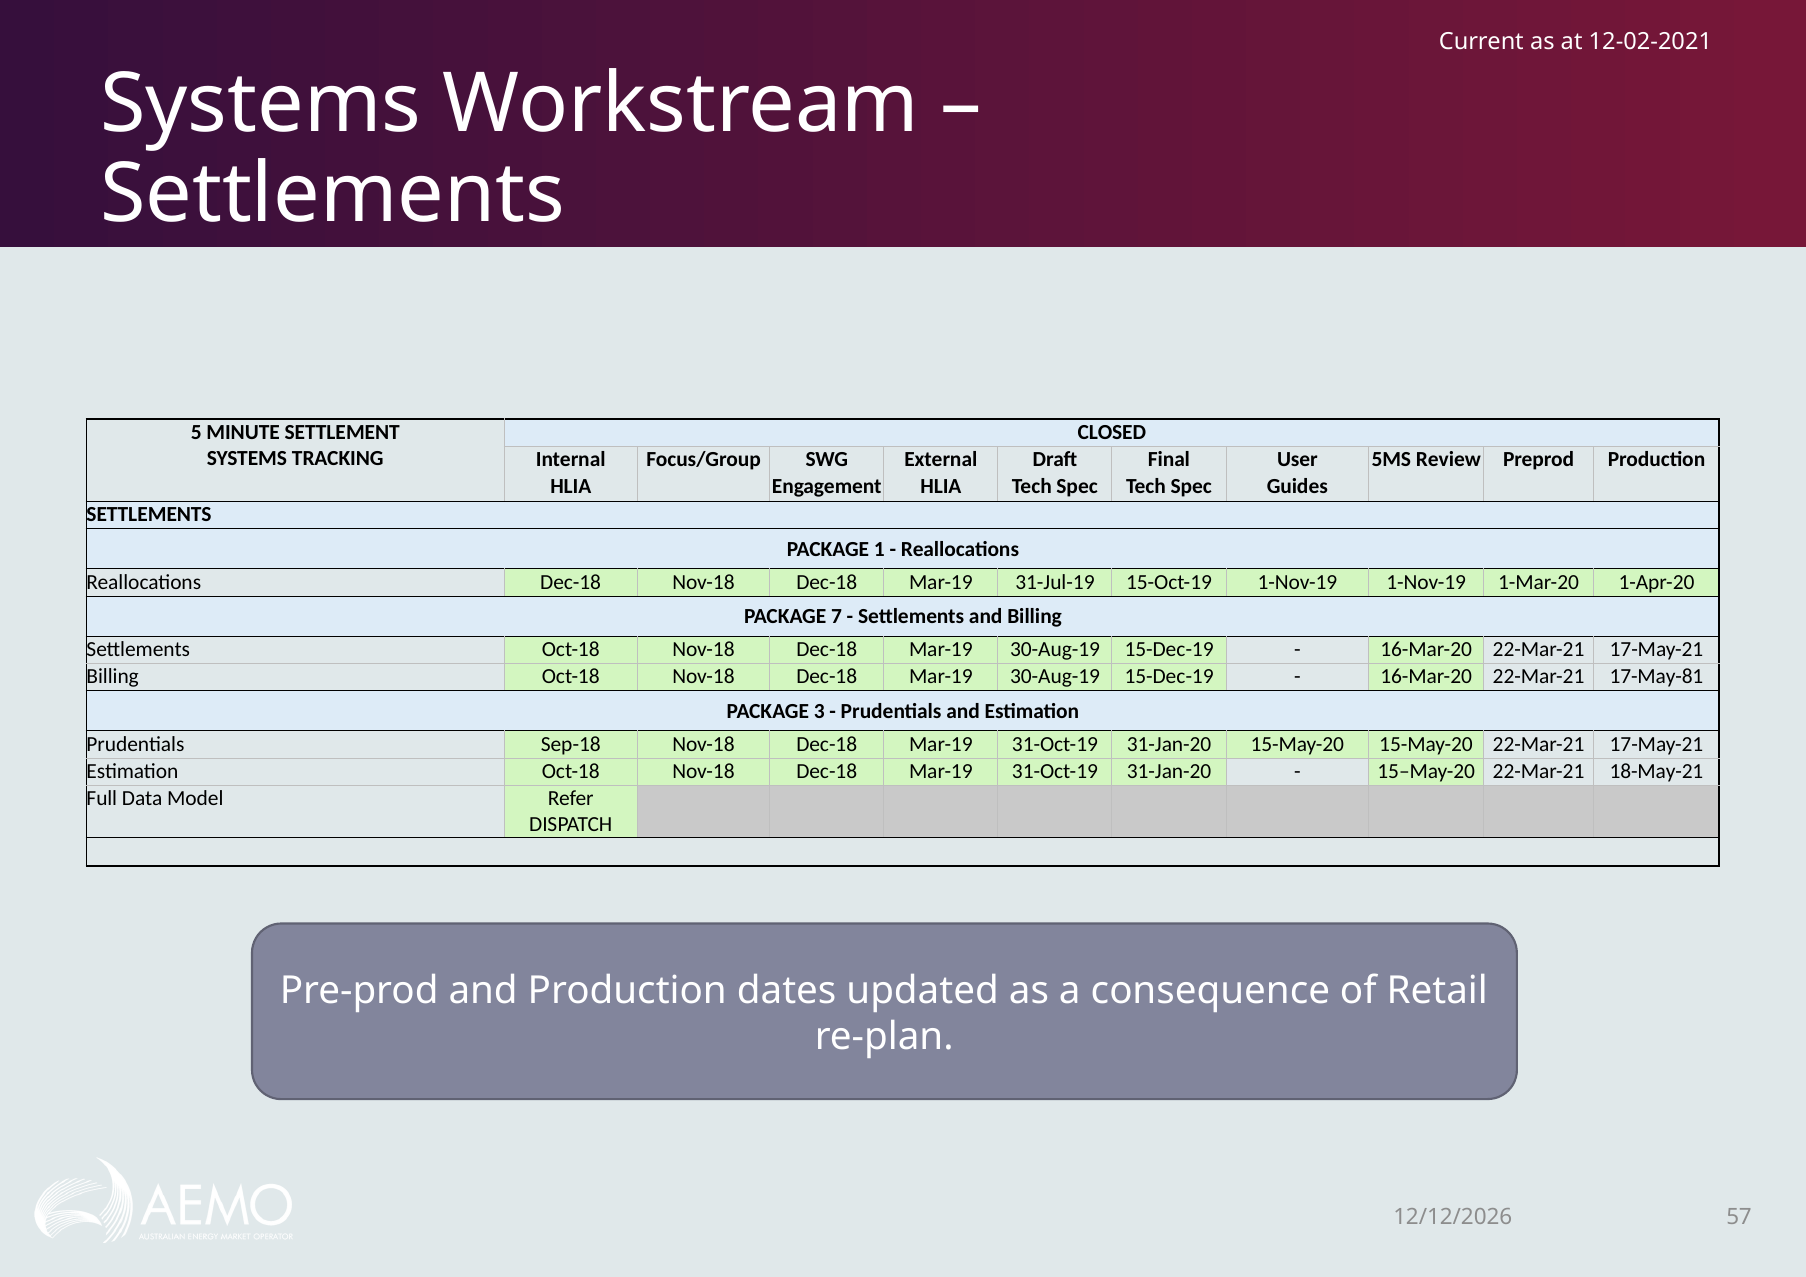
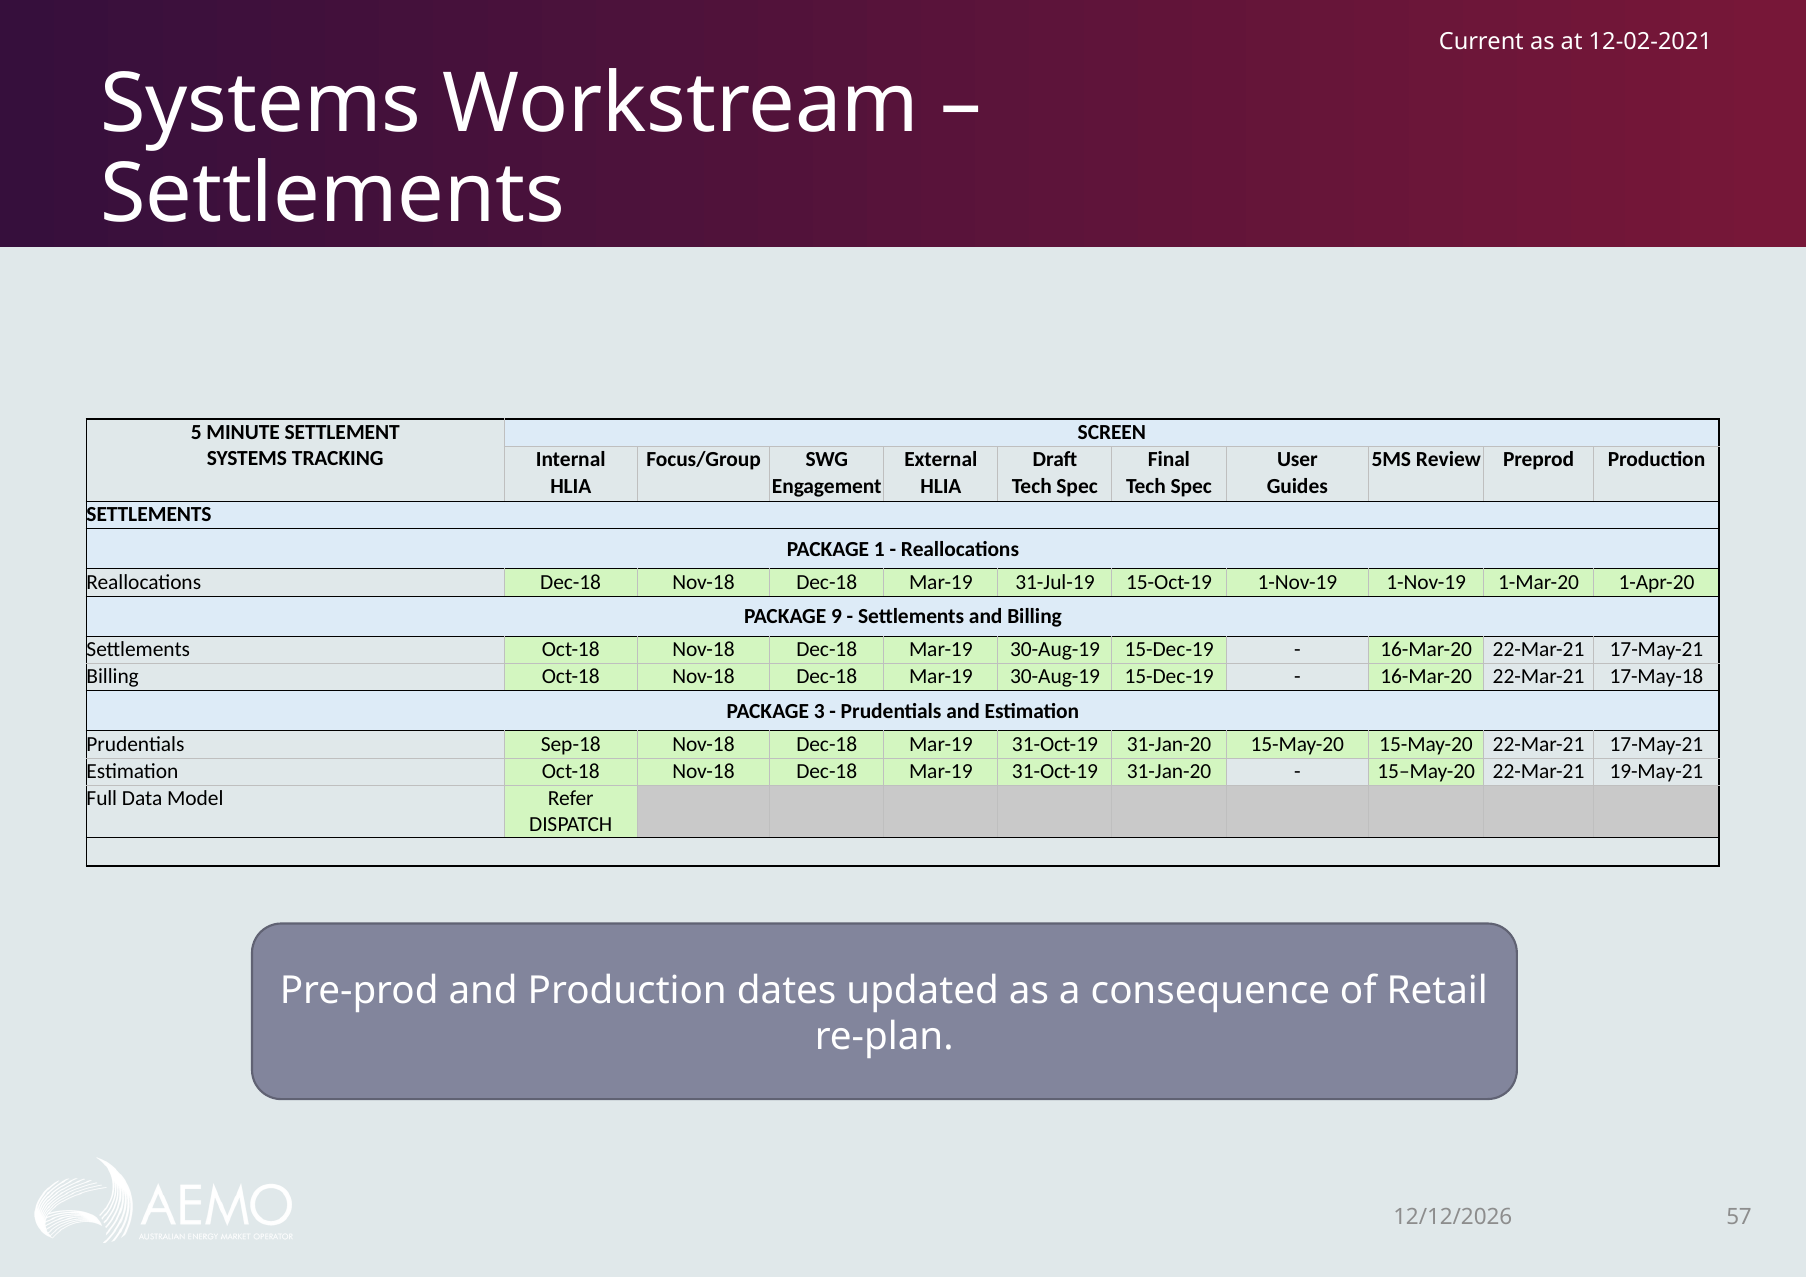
CLOSED: CLOSED -> SCREEN
7: 7 -> 9
17-May-81: 17-May-81 -> 17-May-18
18-May-21: 18-May-21 -> 19-May-21
